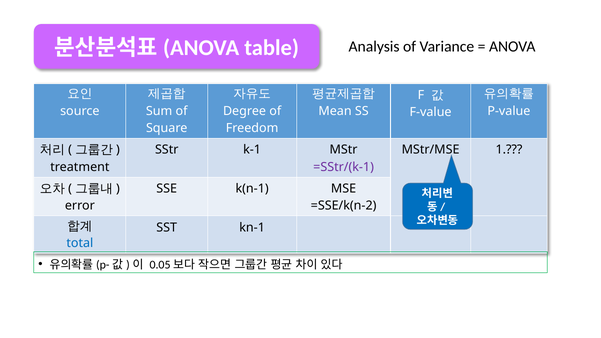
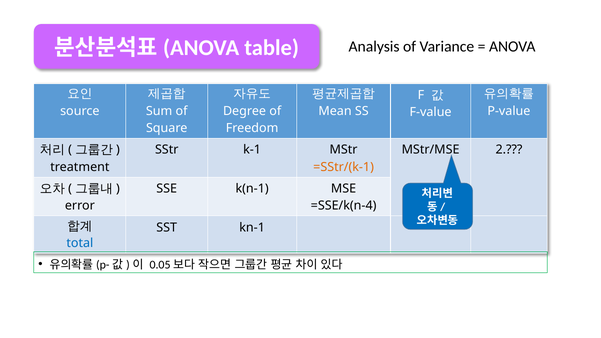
1: 1 -> 2
=SStr/(k-1 colour: purple -> orange
=SSE/k(n-2: =SSE/k(n-2 -> =SSE/k(n-4
